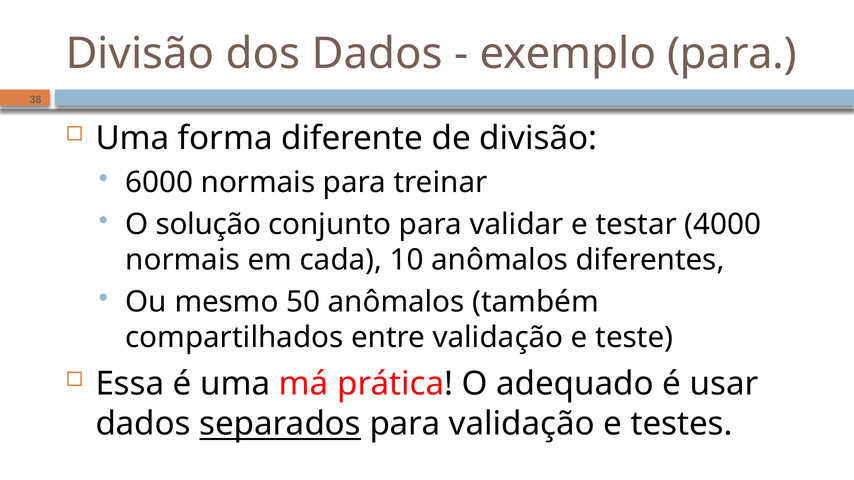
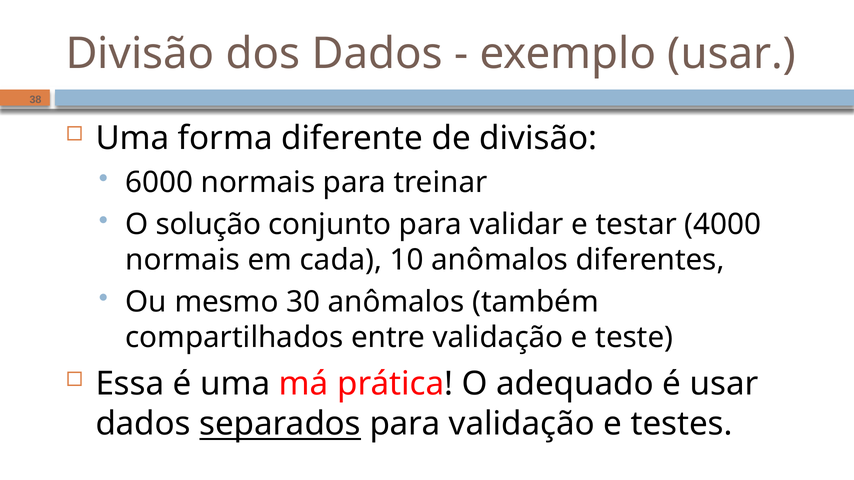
exemplo para: para -> usar
50: 50 -> 30
